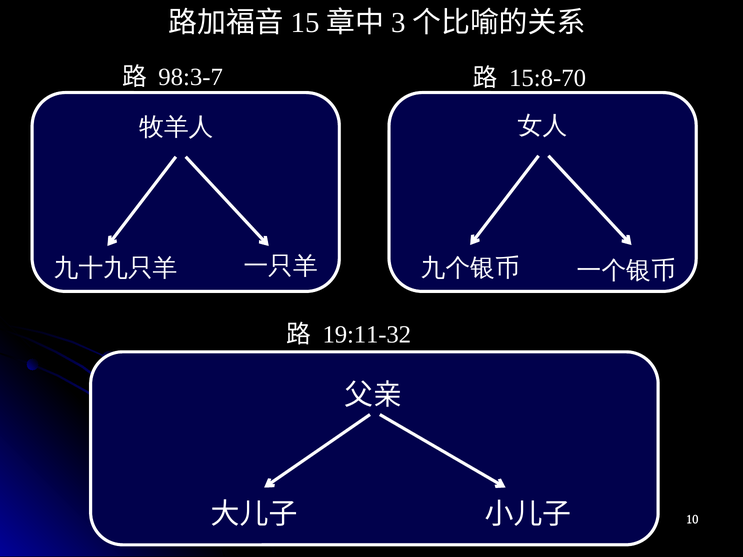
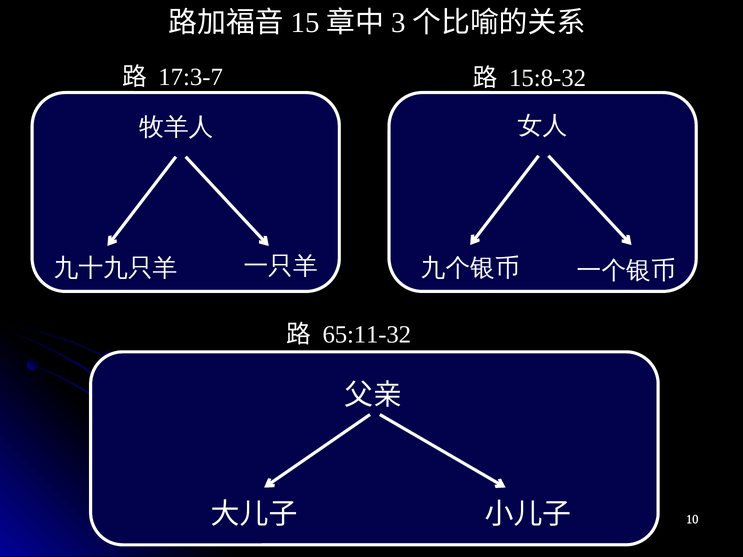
98:3-7: 98:3-7 -> 17:3-7
15:8-70: 15:8-70 -> 15:8-32
19:11-32: 19:11-32 -> 65:11-32
